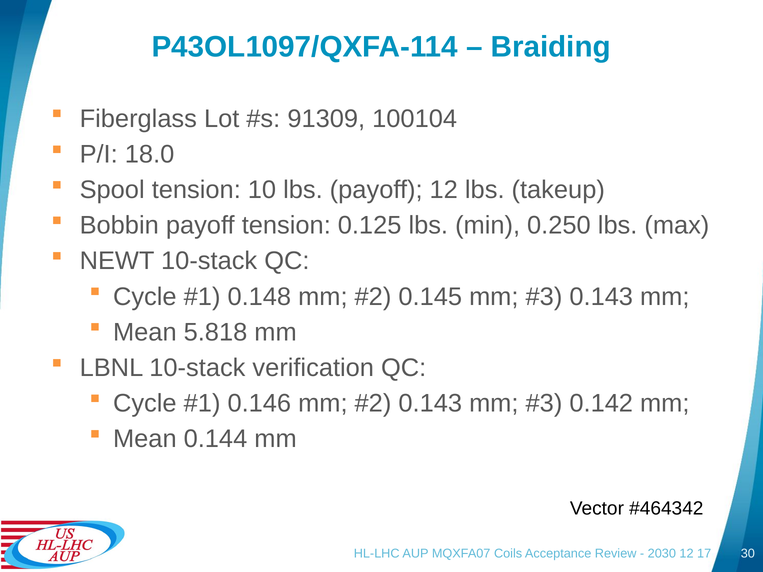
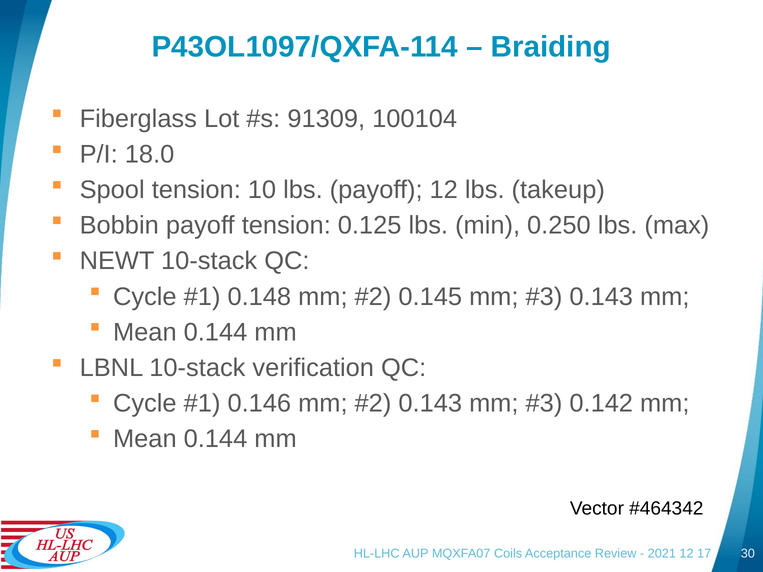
5.818 at (215, 332): 5.818 -> 0.144
2030: 2030 -> 2021
